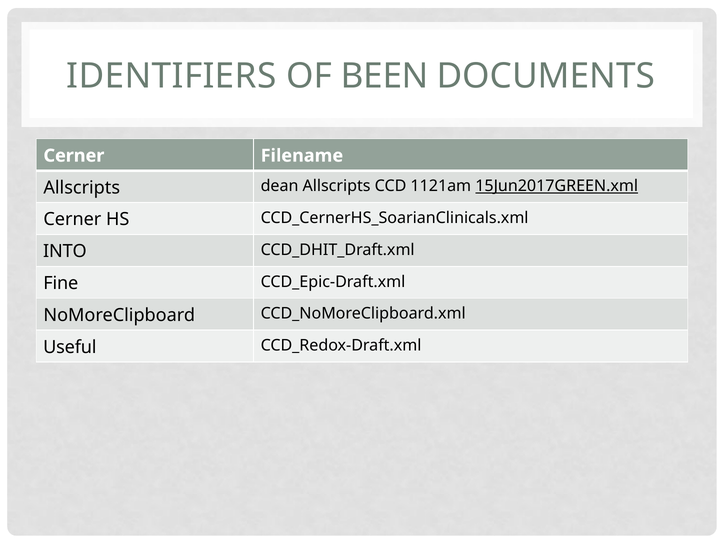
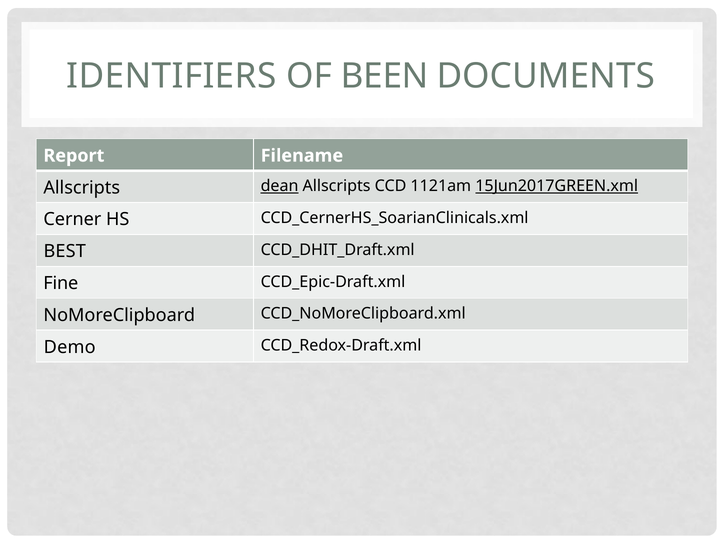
Cerner at (74, 156): Cerner -> Report
dean underline: none -> present
INTO: INTO -> BEST
Useful: Useful -> Demo
